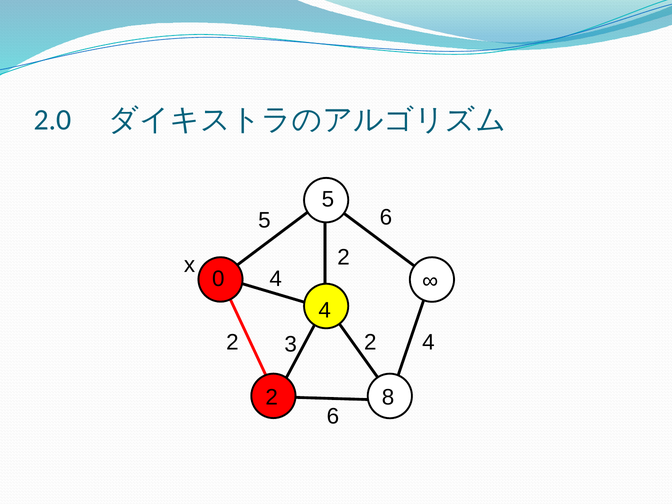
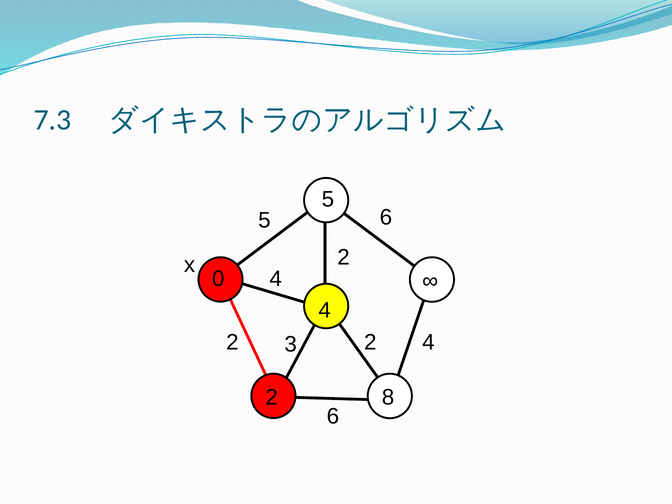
2.0: 2.0 -> 7.3
